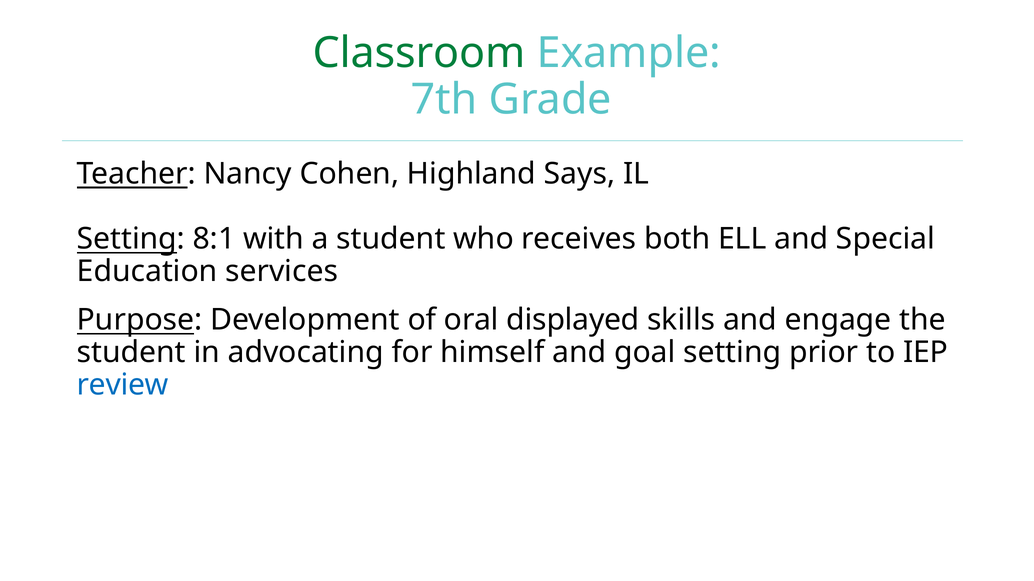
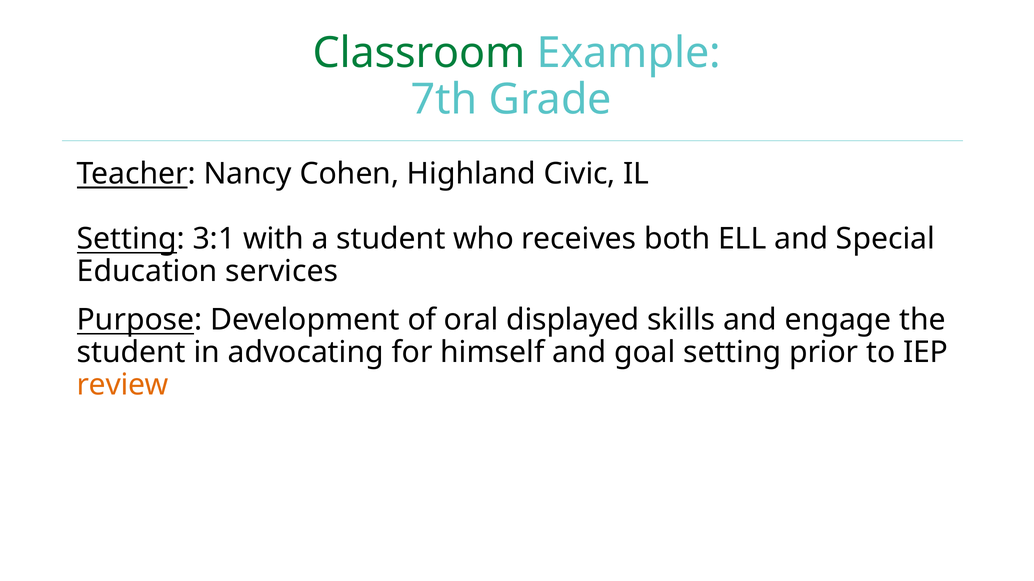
Says: Says -> Civic
8:1: 8:1 -> 3:1
review colour: blue -> orange
